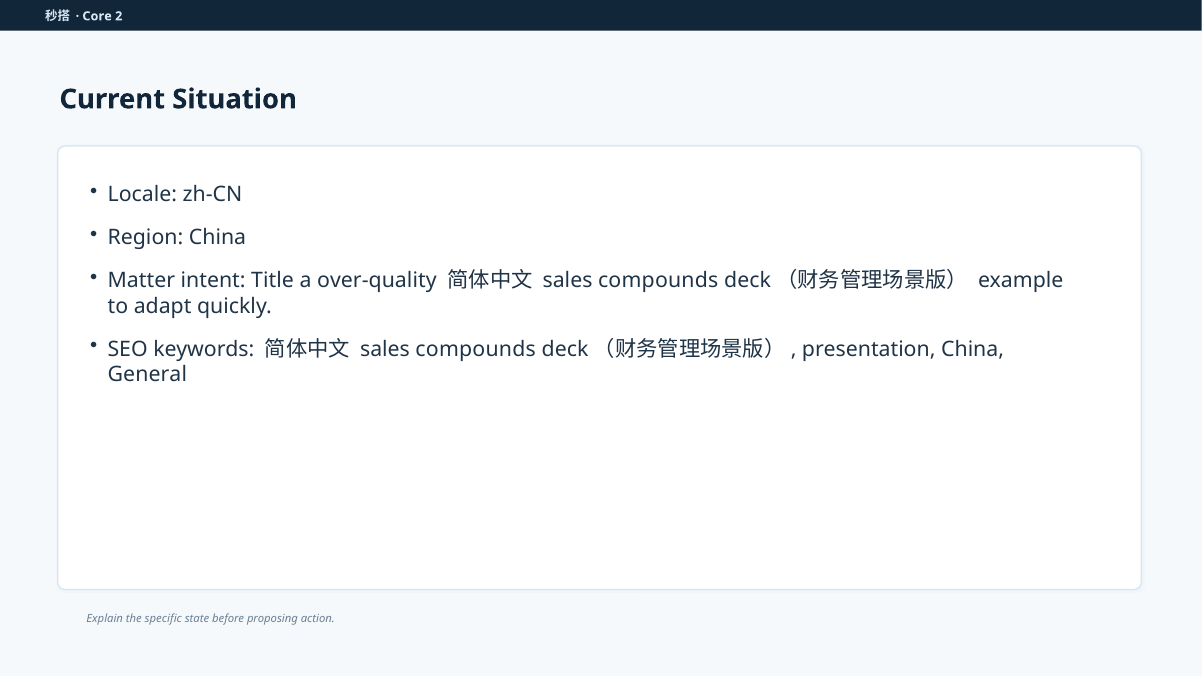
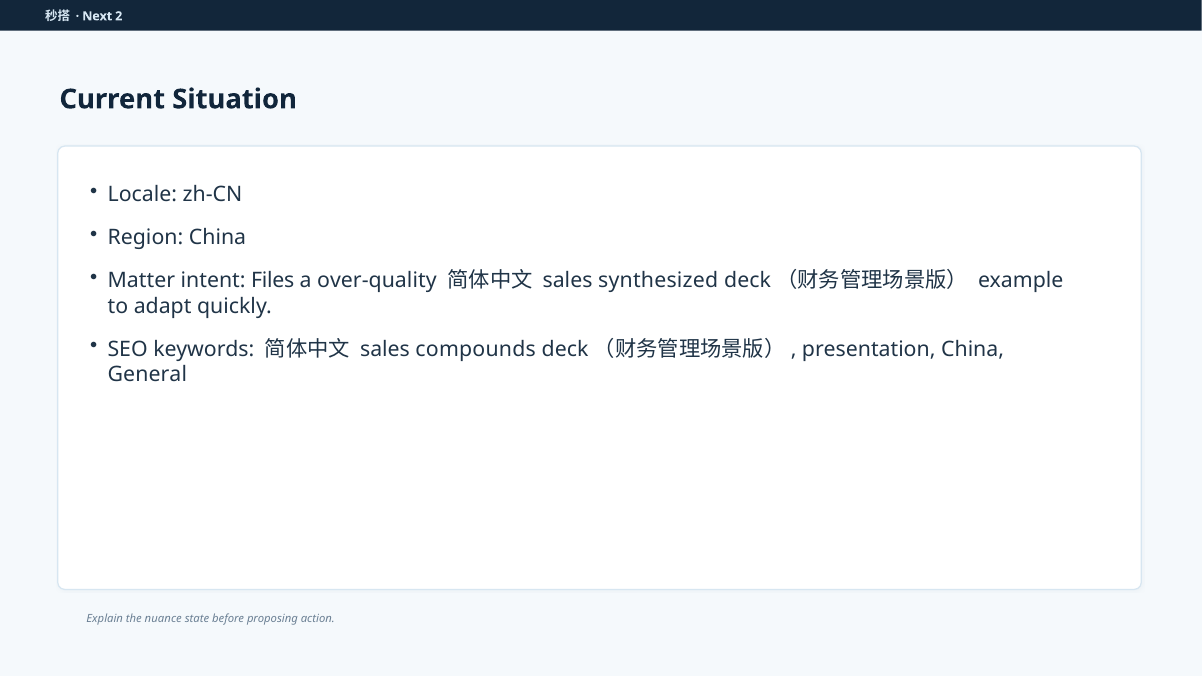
Core: Core -> Next
Title: Title -> Files
compounds at (658, 281): compounds -> synthesized
specific: specific -> nuance
